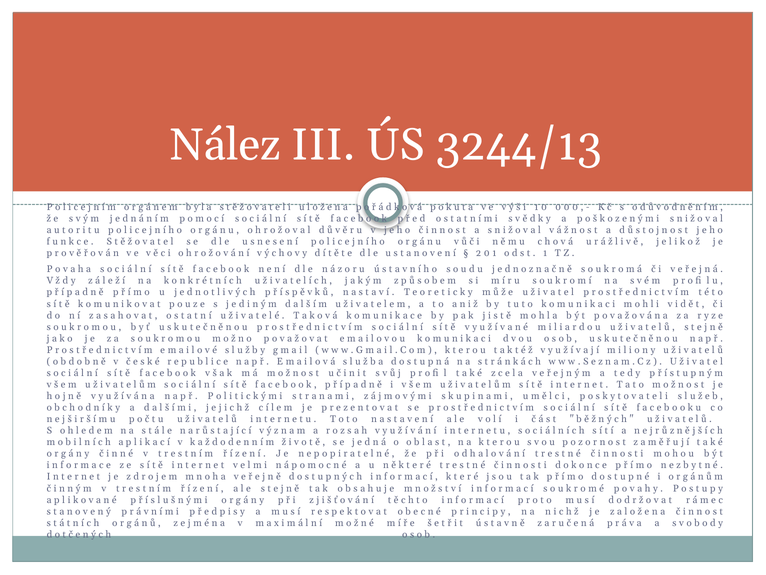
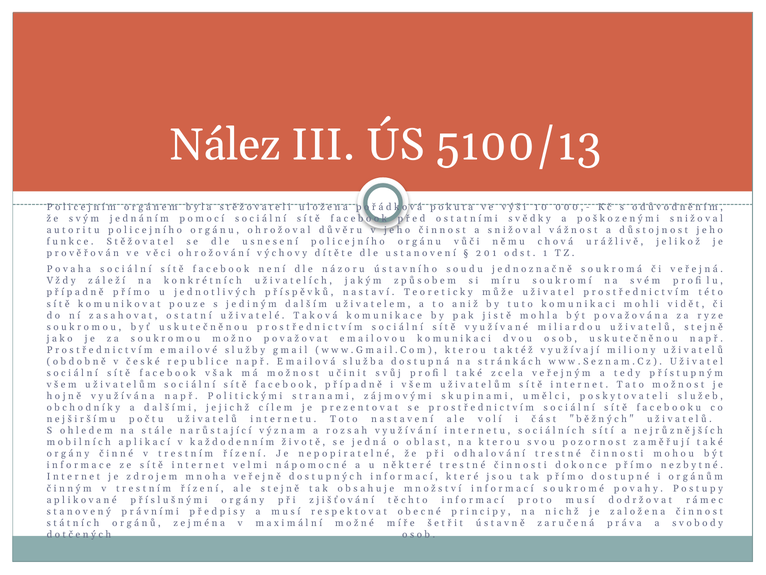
3244/13: 3244/13 -> 5100/13
